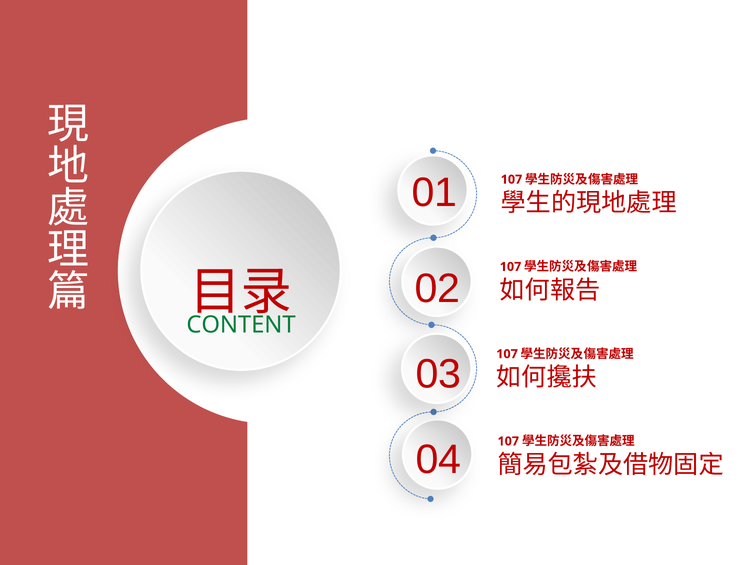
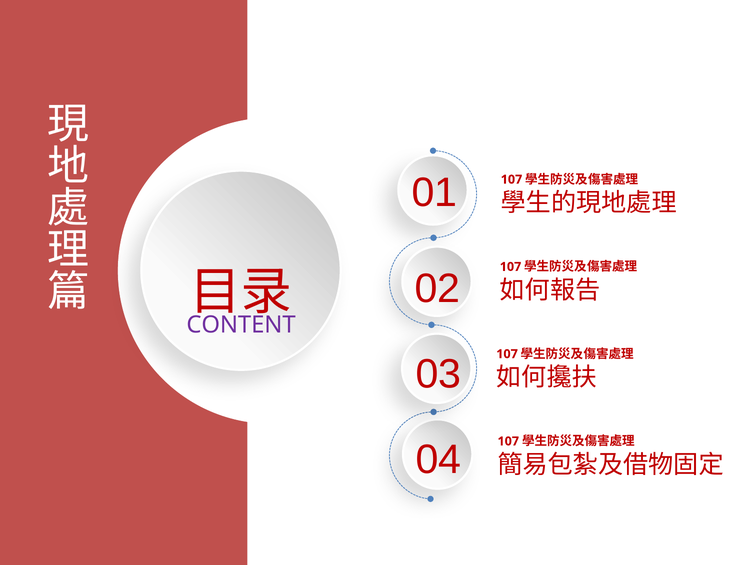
CONTENT colour: green -> purple
